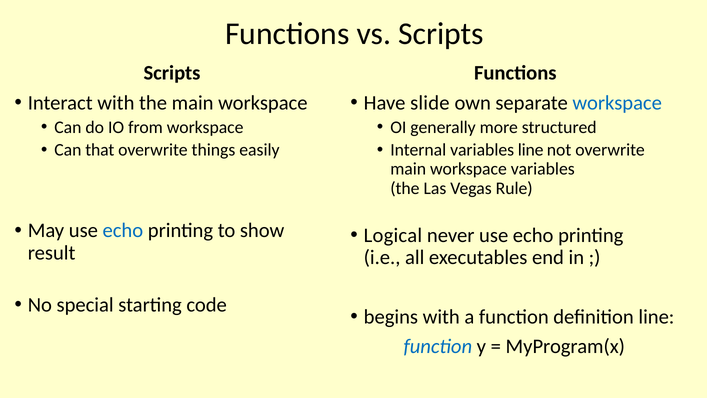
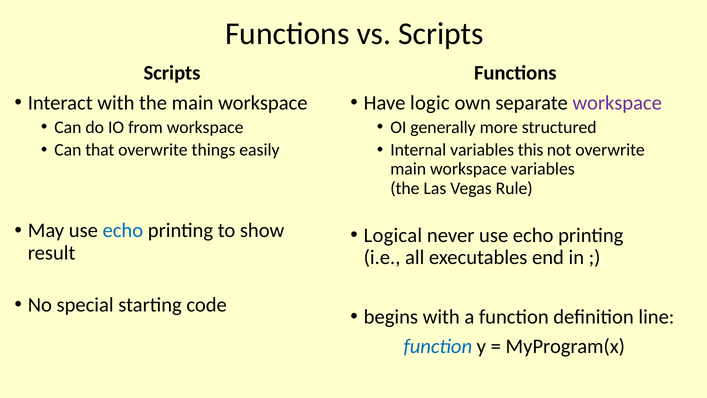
slide: slide -> logic
workspace at (617, 103) colour: blue -> purple
variables line: line -> this
